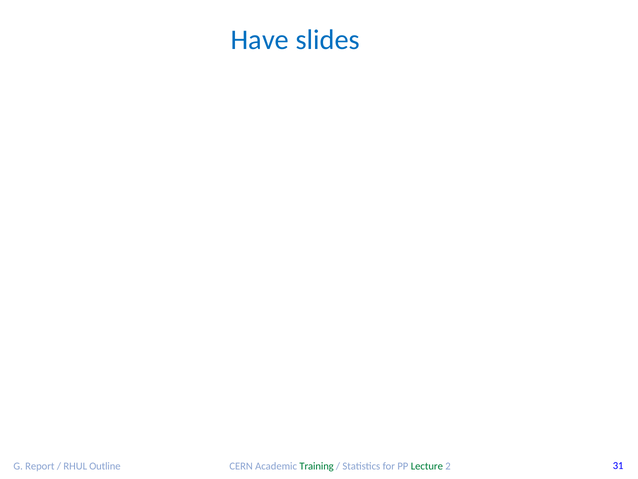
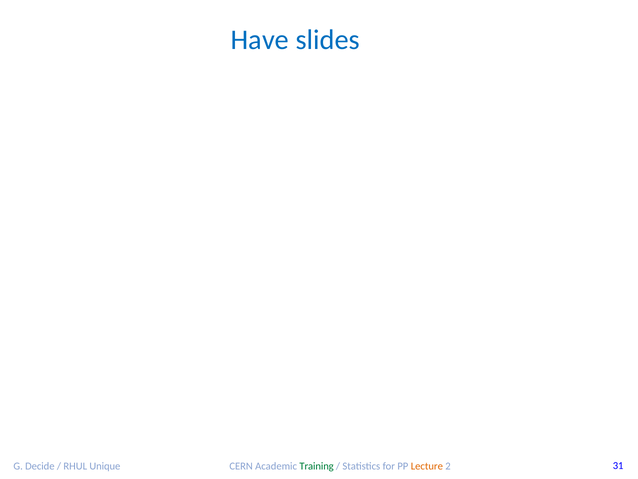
Report: Report -> Decide
Outline: Outline -> Unique
Lecture colour: green -> orange
